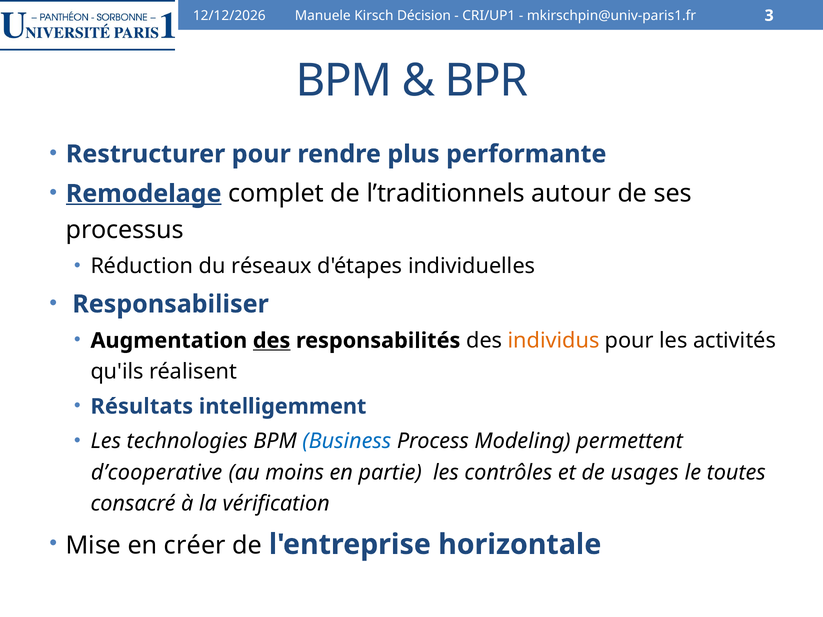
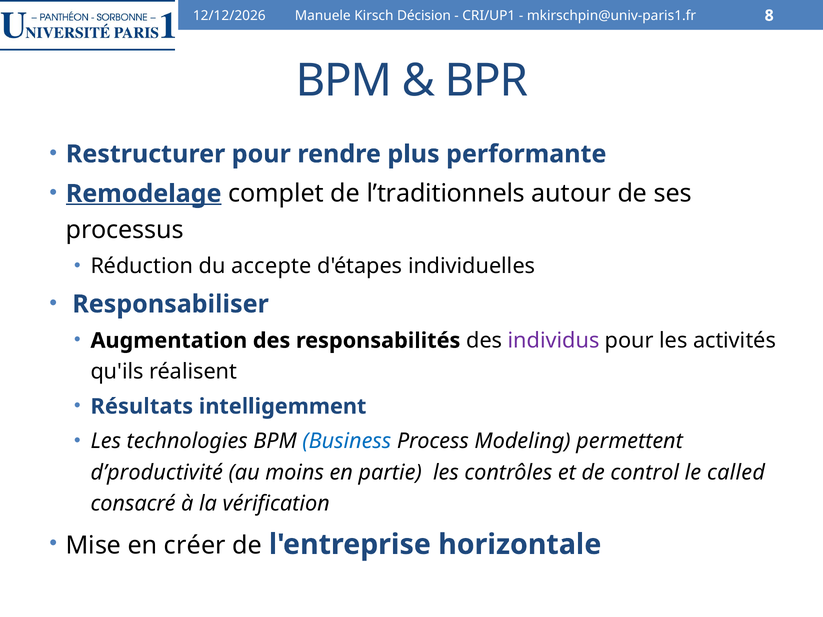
3: 3 -> 8
réseaux: réseaux -> accepte
des at (272, 341) underline: present -> none
individus colour: orange -> purple
d’cooperative: d’cooperative -> d’productivité
usages: usages -> control
toutes: toutes -> called
